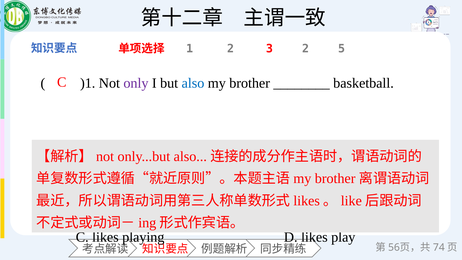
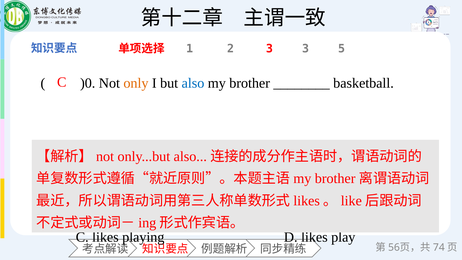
3 2: 2 -> 3
)1: )1 -> )0
only colour: purple -> orange
